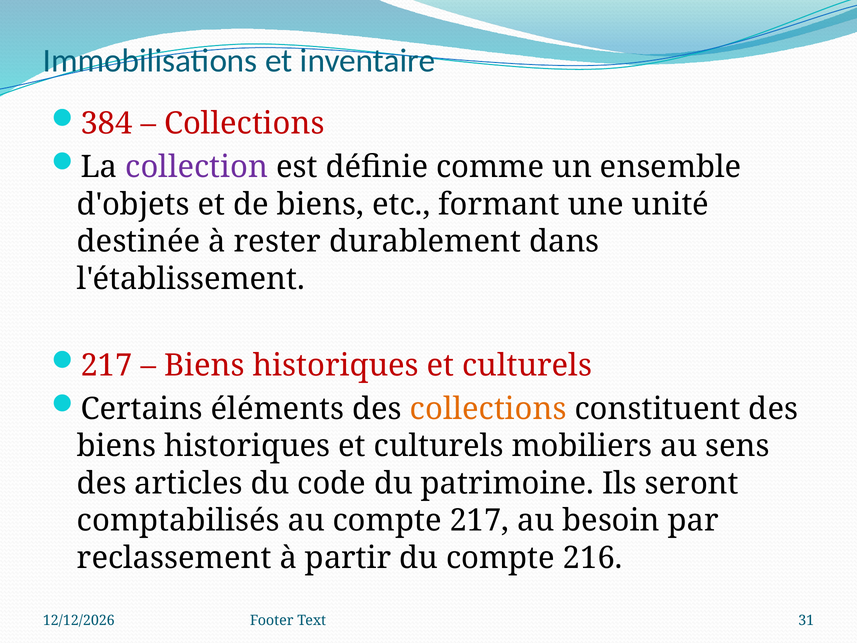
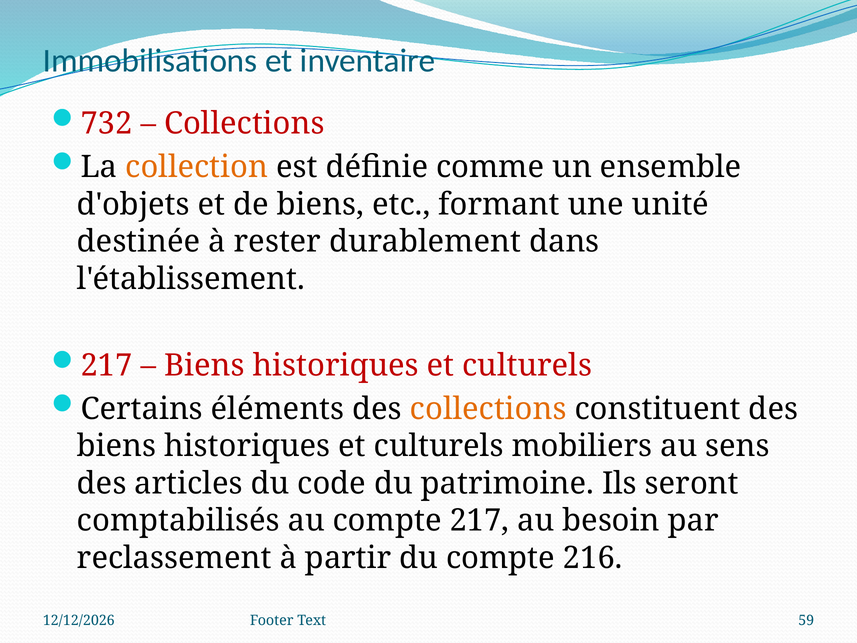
384: 384 -> 732
collection colour: purple -> orange
31: 31 -> 59
